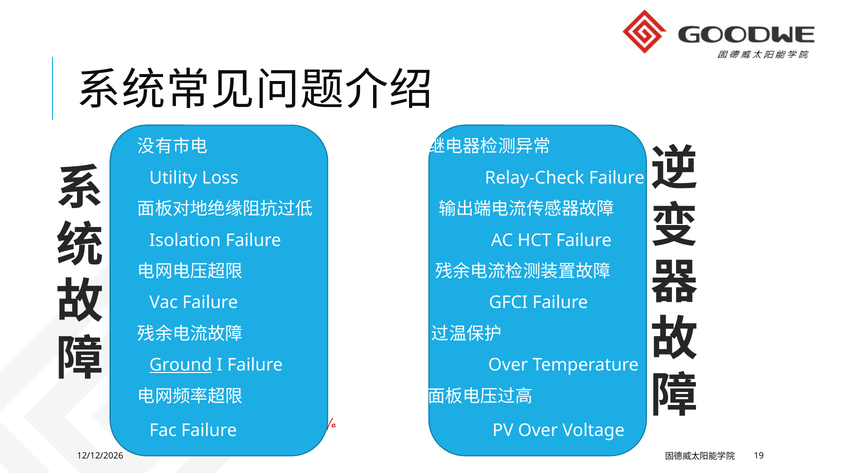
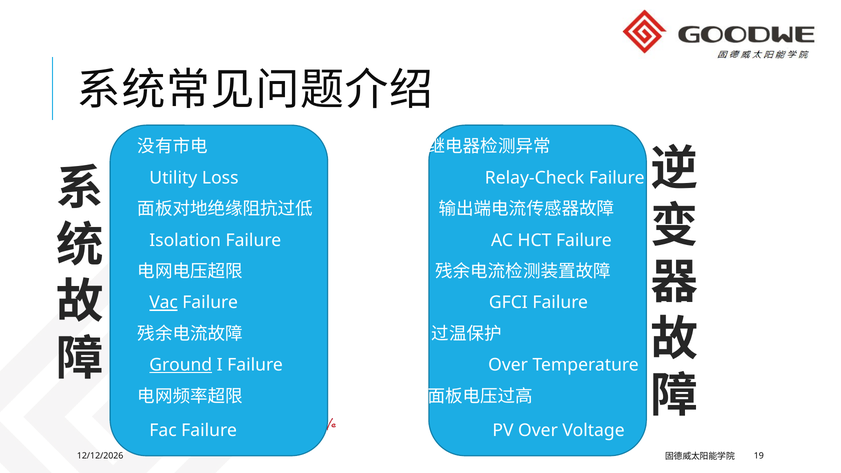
Vac underline: none -> present
